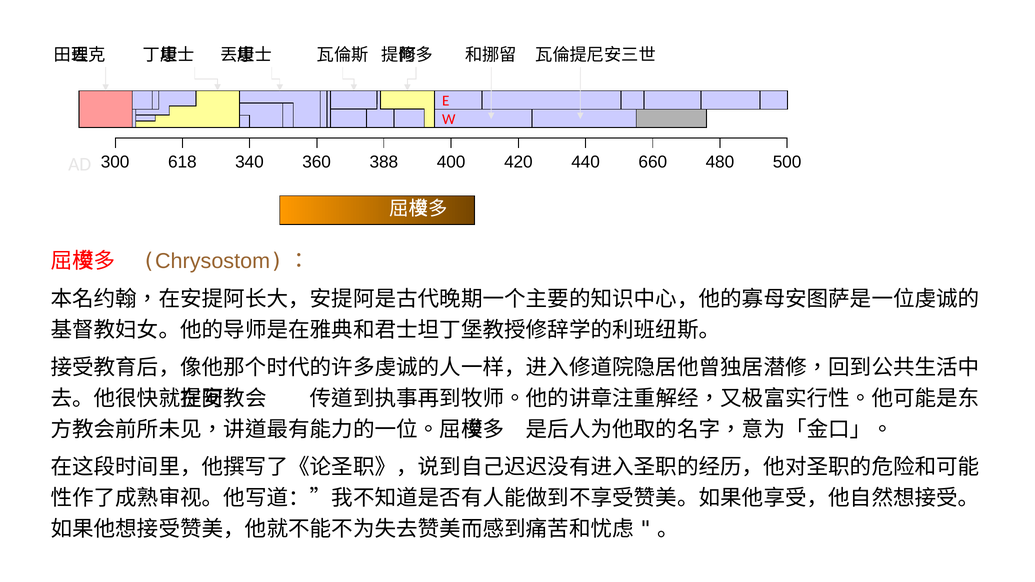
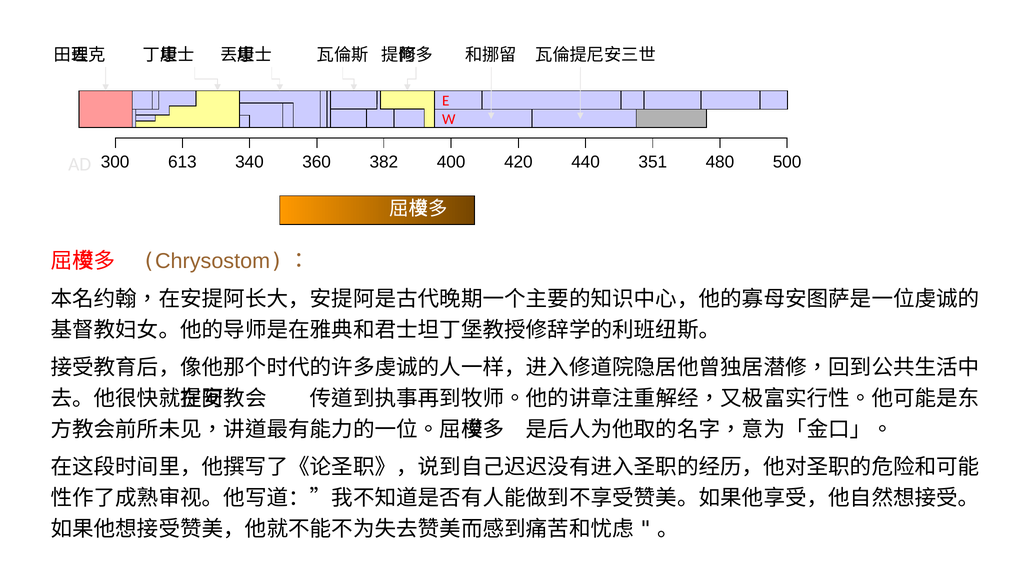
618: 618 -> 613
388: 388 -> 382
660: 660 -> 351
